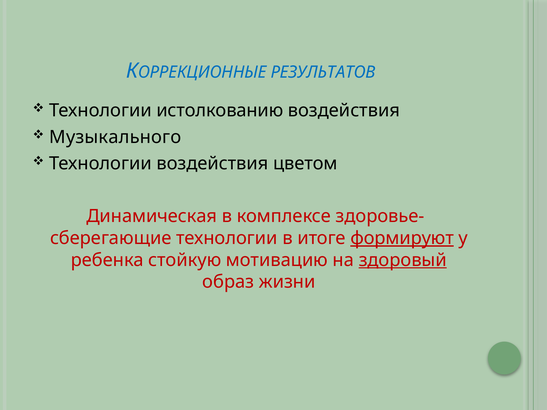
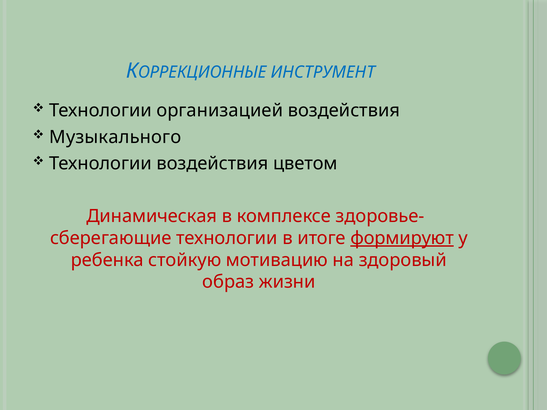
РЕЗУЛЬТАТОВ: РЕЗУЛЬТАТОВ -> ИНСТРУМЕНТ
истолкованию: истолкованию -> организацией
здоровый underline: present -> none
